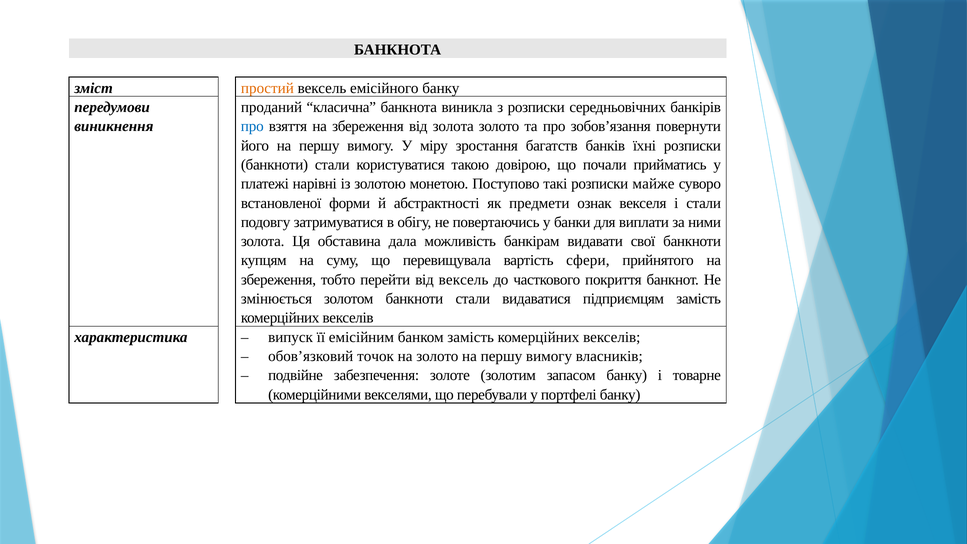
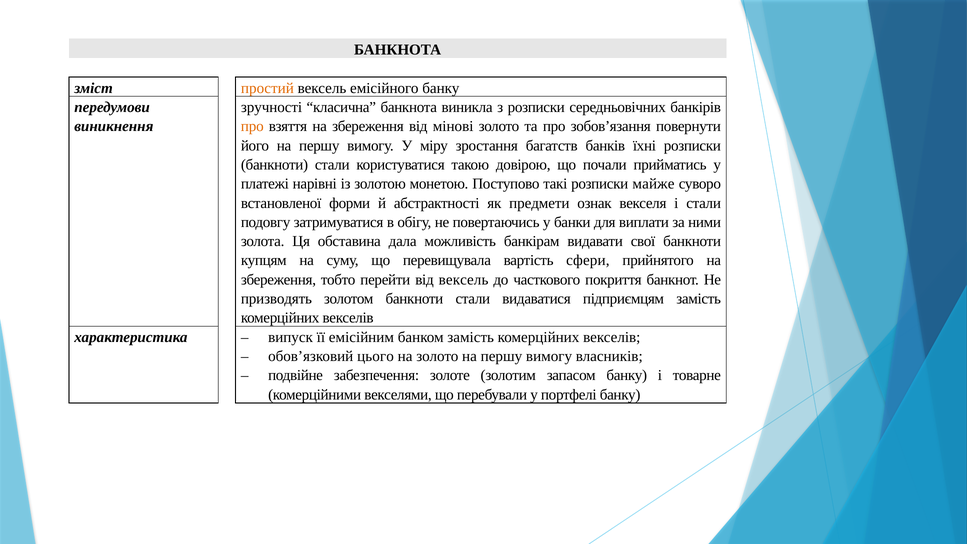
проданий: проданий -> зручності
про at (252, 126) colour: blue -> orange
від золота: золота -> мінові
змінюється: змінюється -> призводять
точок: точок -> цього
